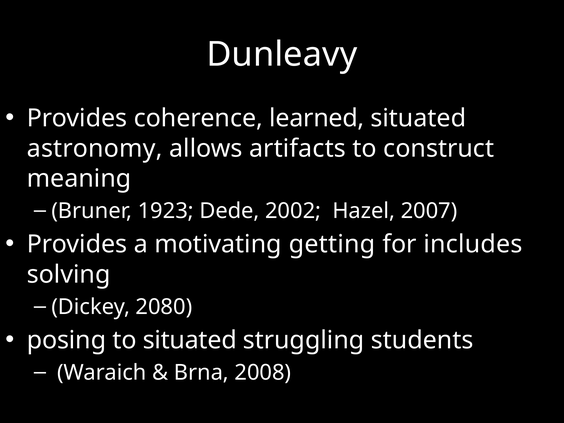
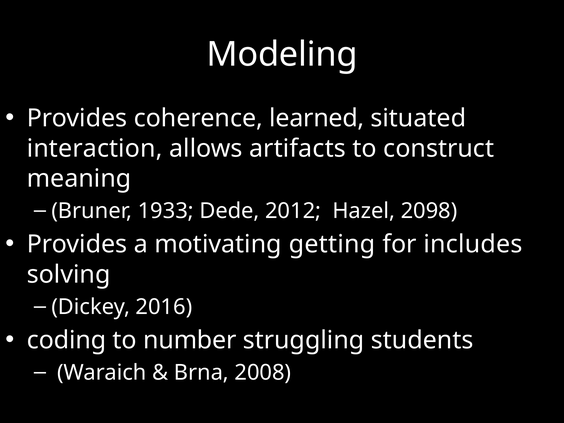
Dunleavy: Dunleavy -> Modeling
astronomy: astronomy -> interaction
1923: 1923 -> 1933
2002: 2002 -> 2012
2007: 2007 -> 2098
2080: 2080 -> 2016
posing: posing -> coding
to situated: situated -> number
